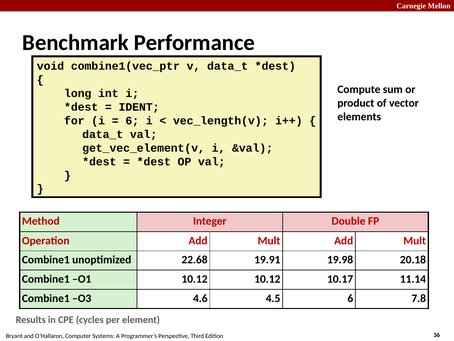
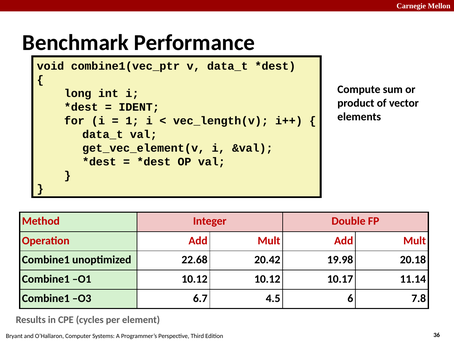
6 at (132, 121): 6 -> 1
19.91: 19.91 -> 20.42
4.6: 4.6 -> 6.7
